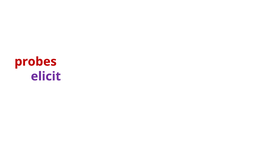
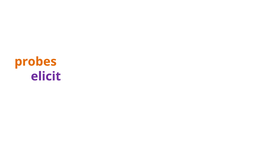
probes colour: red -> orange
